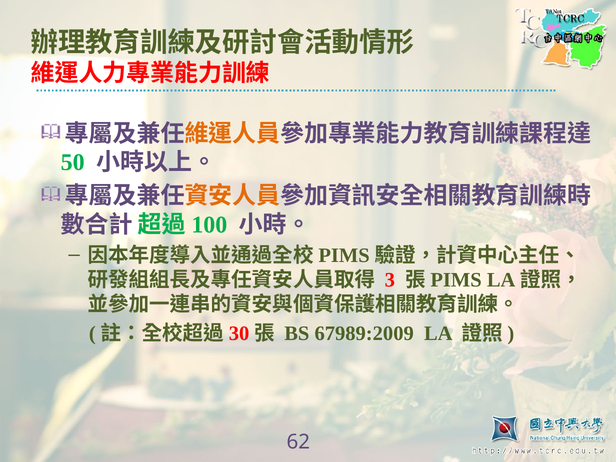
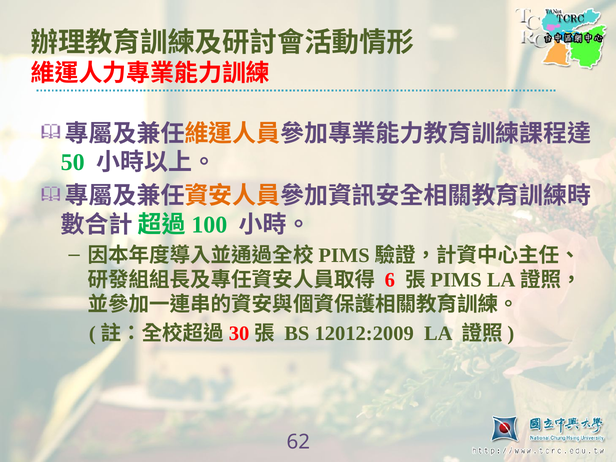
3: 3 -> 6
67989:2009: 67989:2009 -> 12012:2009
